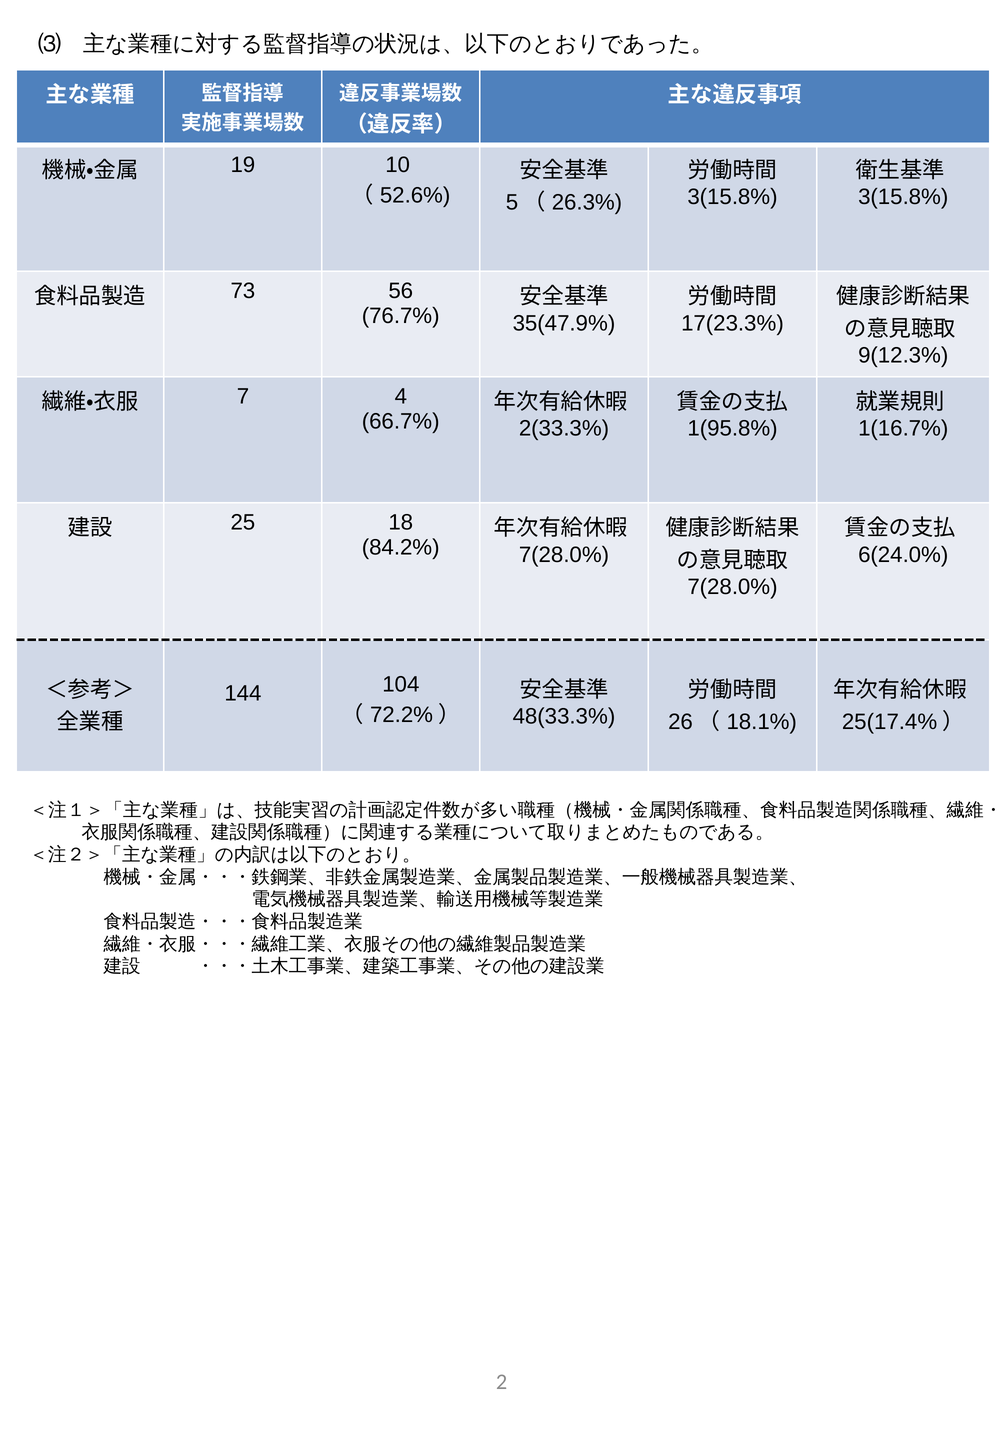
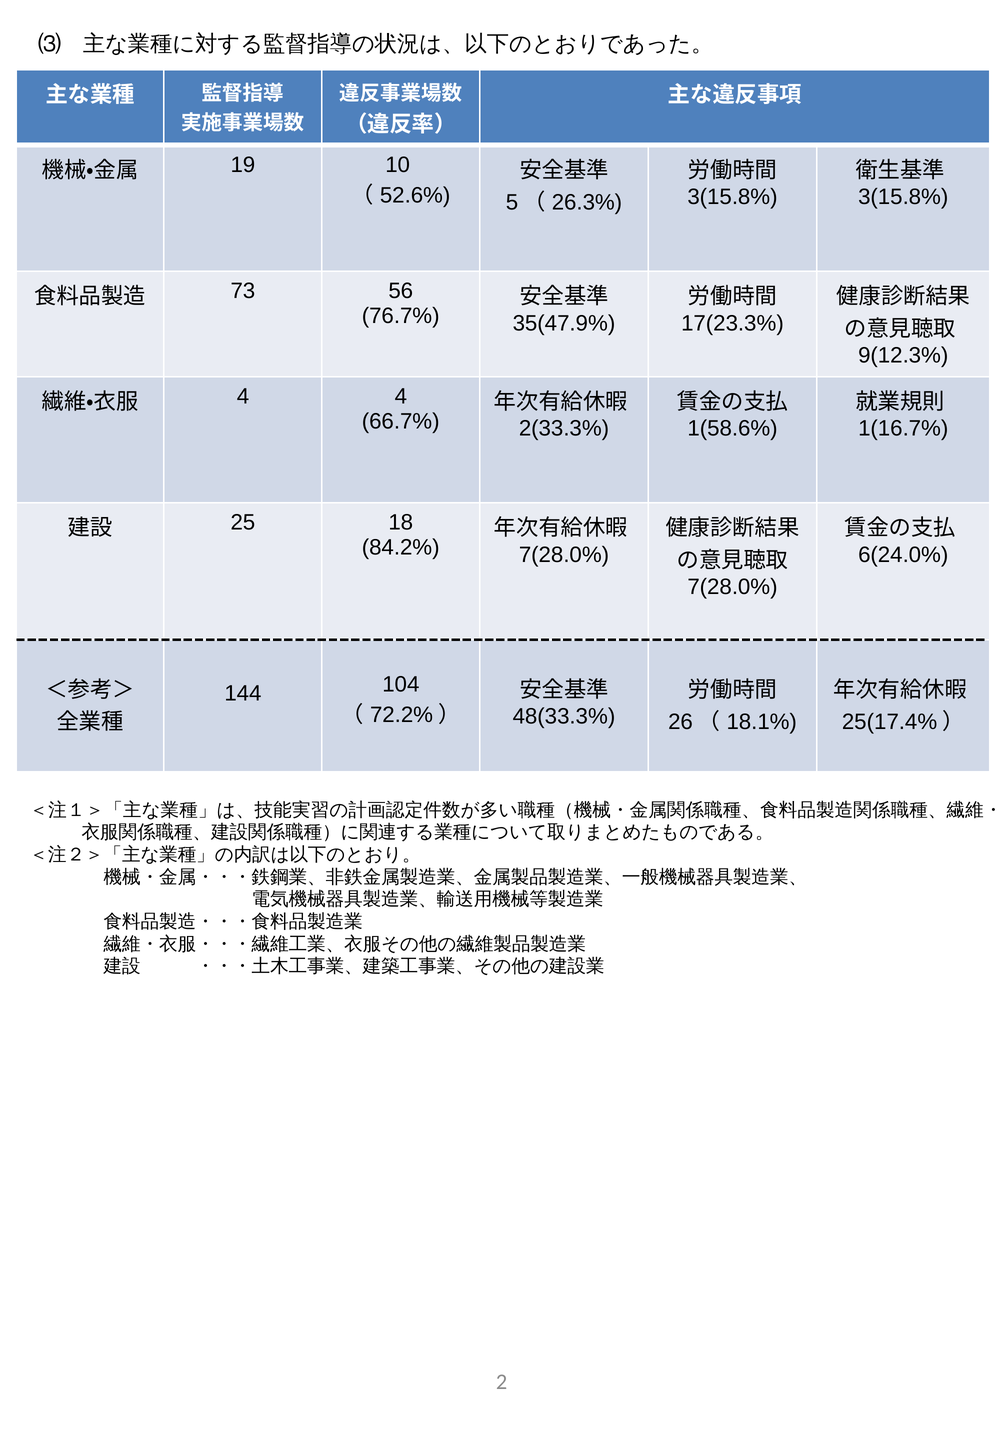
7 at (243, 396): 7 -> 4
1(95.8%: 1(95.8% -> 1(58.6%
